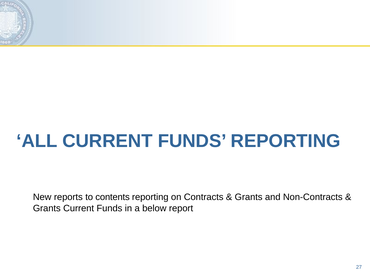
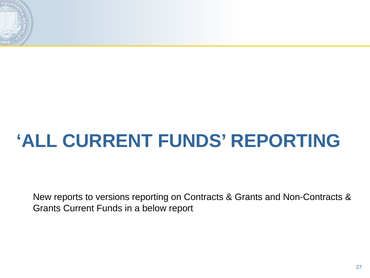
contents: contents -> versions
